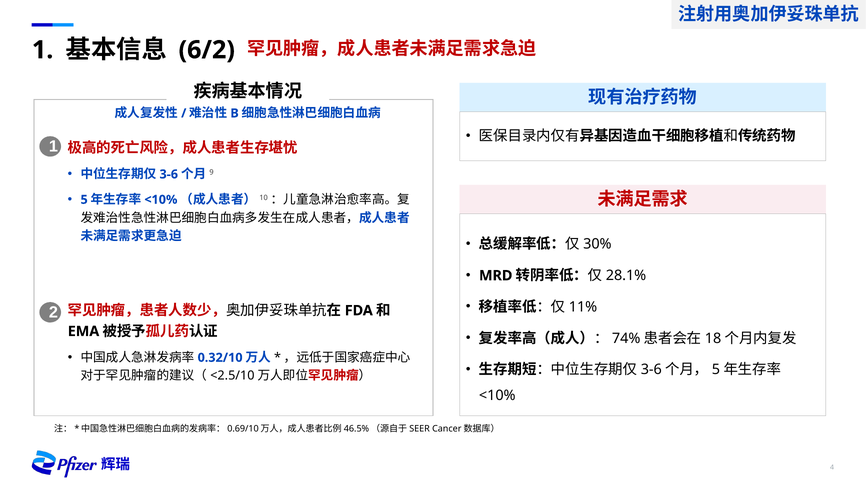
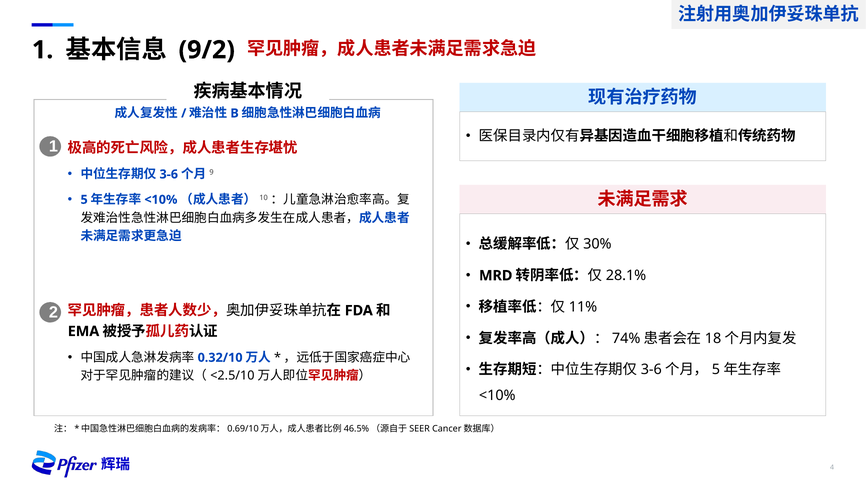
6/2: 6/2 -> 9/2
